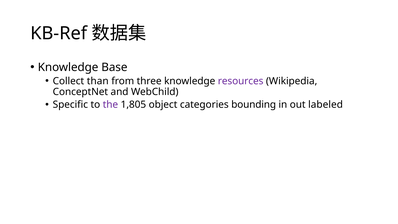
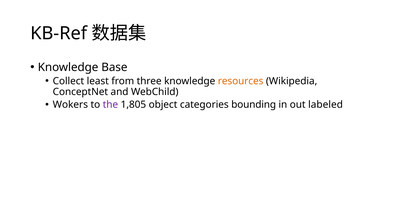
than: than -> least
resources colour: purple -> orange
Specific: Specific -> Wokers
